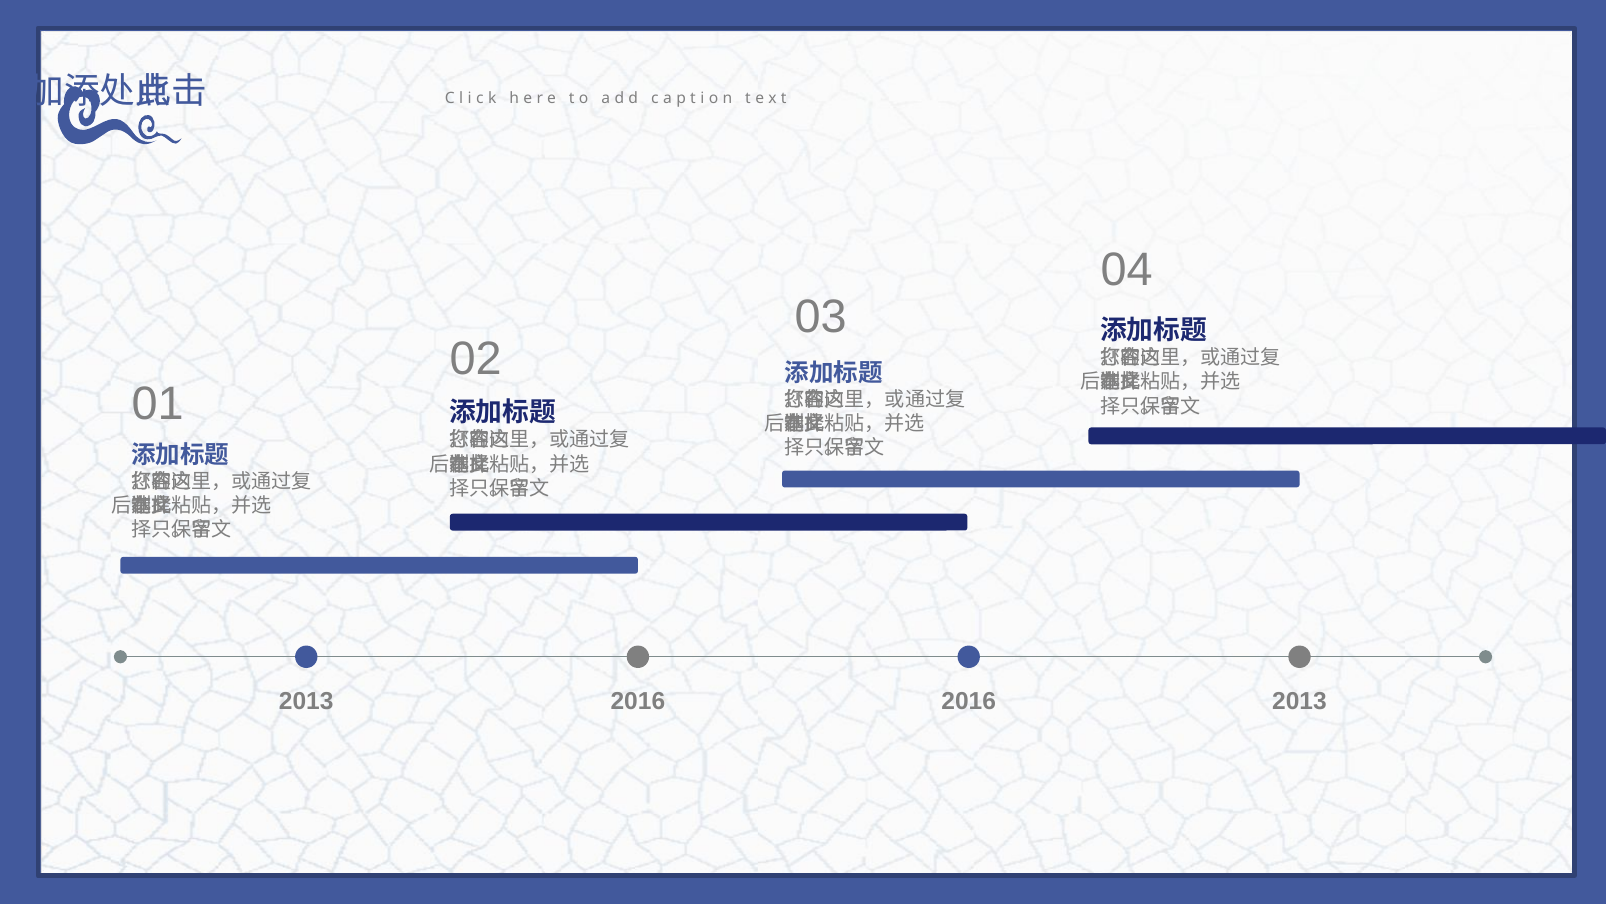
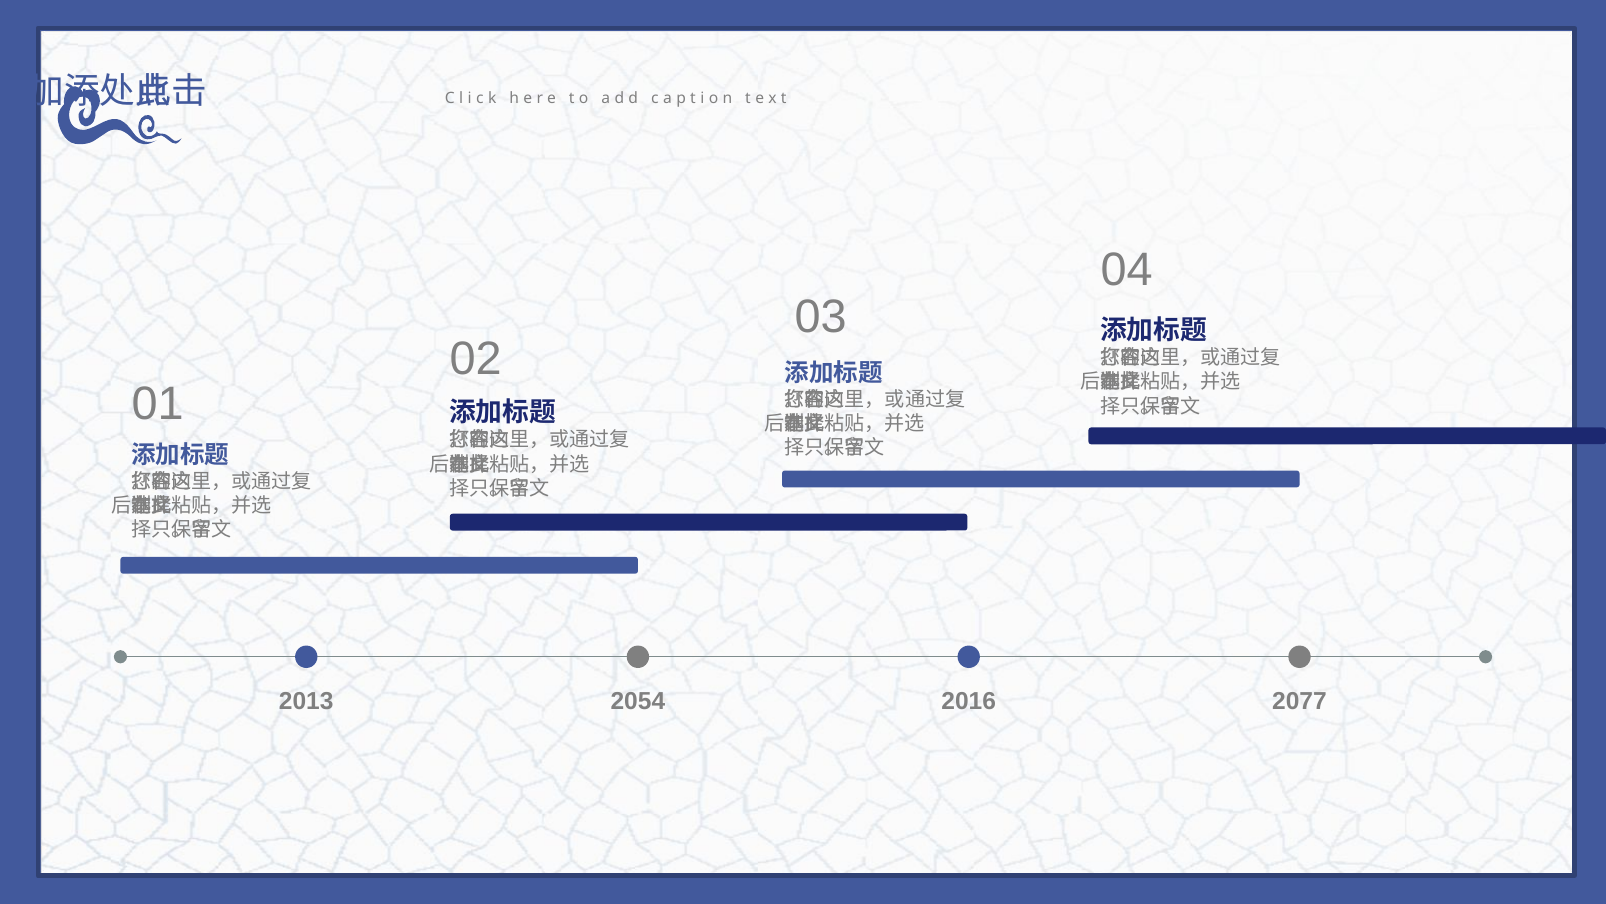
2013 2016: 2016 -> 2054
2016 2013: 2013 -> 2077
